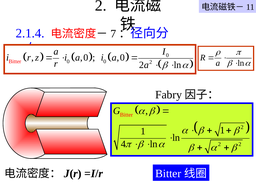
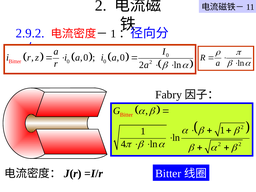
2.1.4: 2.1.4 -> 2.9.2
7 at (113, 34): 7 -> 1
